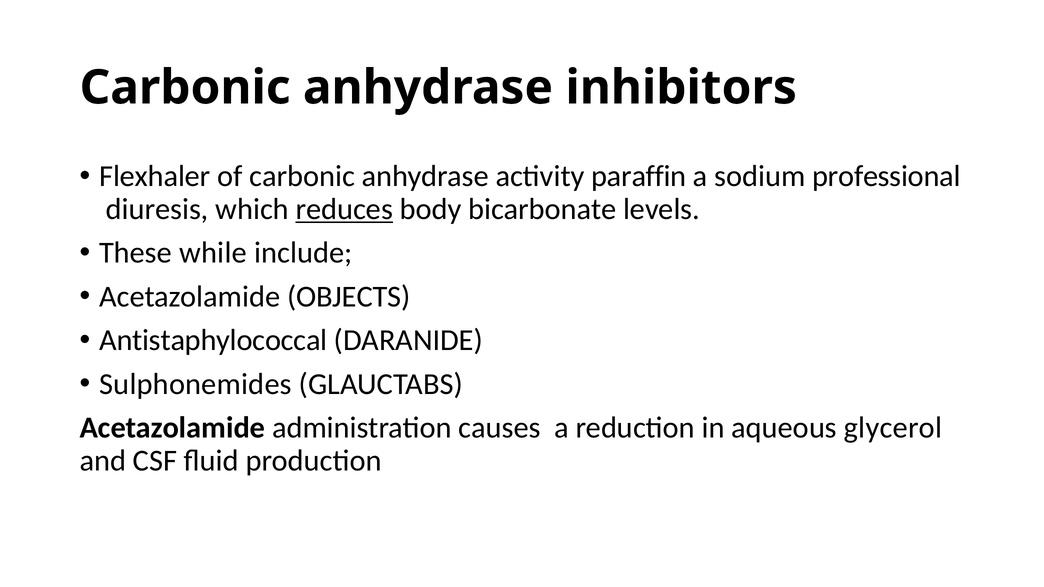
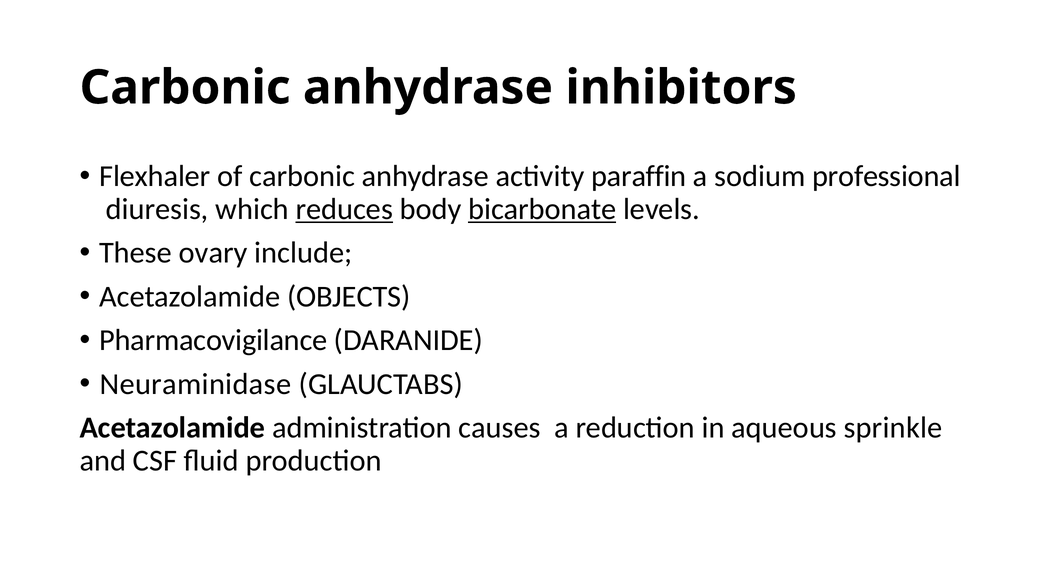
bicarbonate underline: none -> present
while: while -> ovary
Antistaphylococcal: Antistaphylococcal -> Pharmacovigilance
Sulphonemides: Sulphonemides -> Neuraminidase
glycerol: glycerol -> sprinkle
